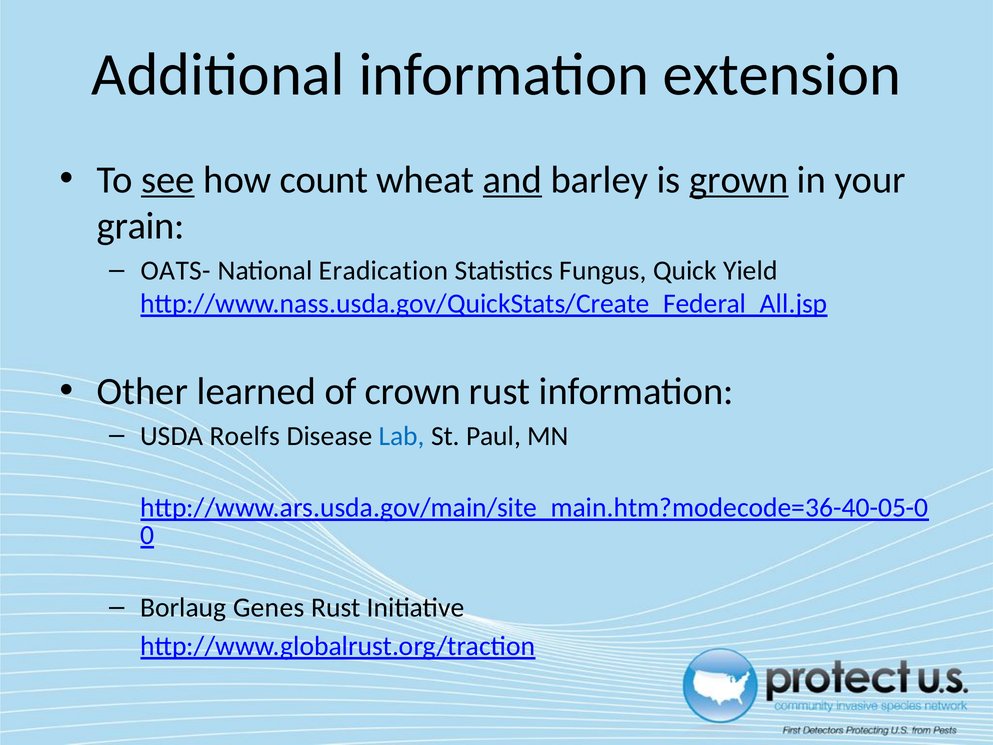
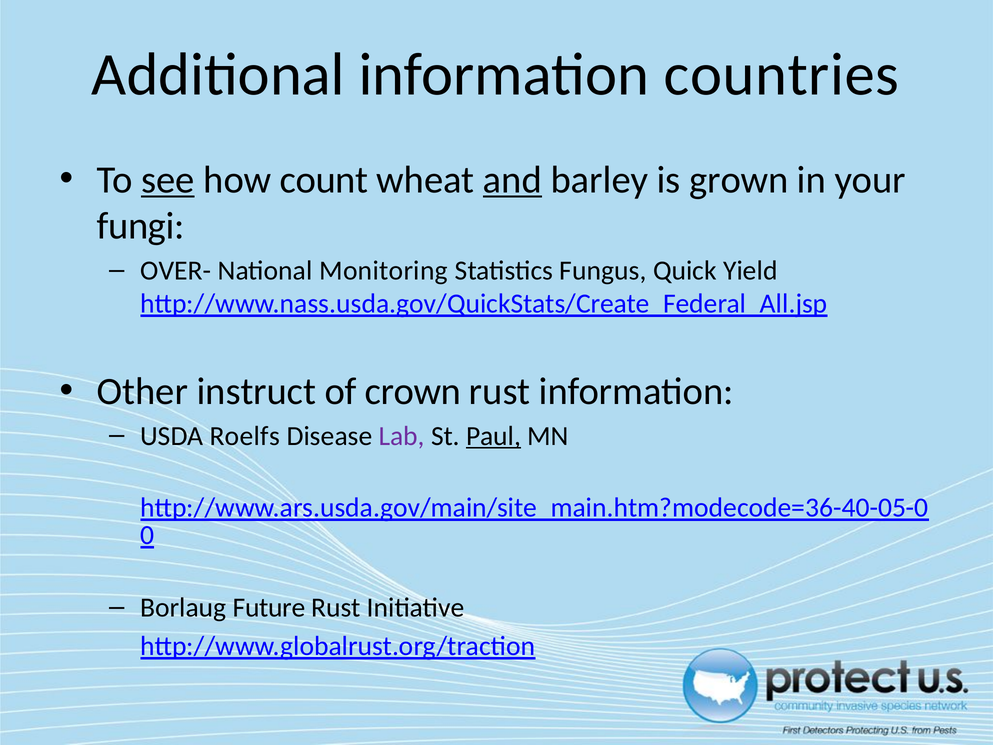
extension: extension -> countries
grown underline: present -> none
grain: grain -> fungi
OATS-: OATS- -> OVER-
Eradication: Eradication -> Monitoring
learned: learned -> instruct
Lab colour: blue -> purple
Paul underline: none -> present
Genes: Genes -> Future
